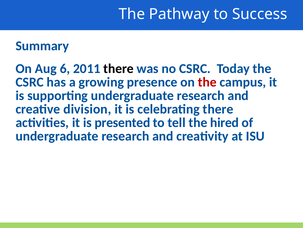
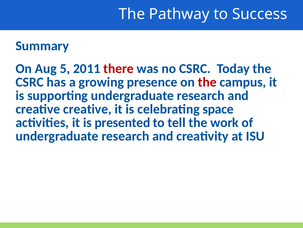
6: 6 -> 5
there at (119, 68) colour: black -> red
creative division: division -> creative
celebrating there: there -> space
hired: hired -> work
